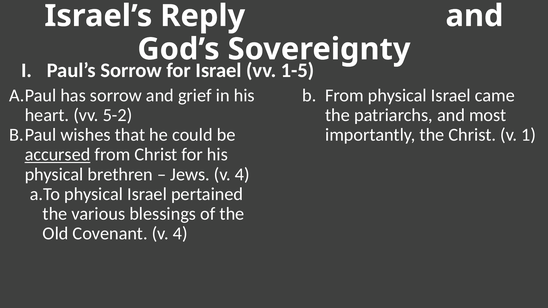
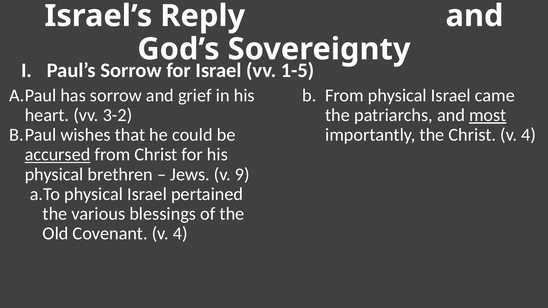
5-2: 5-2 -> 3-2
most underline: none -> present
Christ v 1: 1 -> 4
Jews v 4: 4 -> 9
